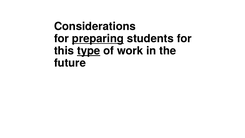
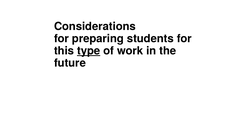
preparing underline: present -> none
